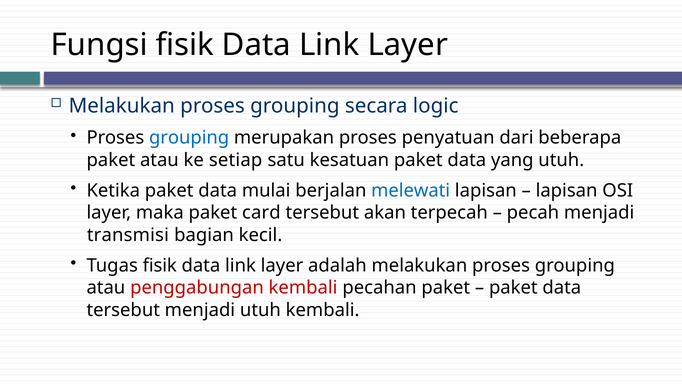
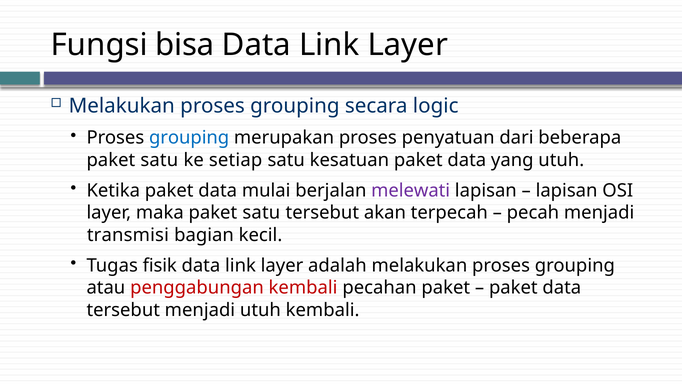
Fungsi fisik: fisik -> bisa
atau at (159, 160): atau -> satu
melewati colour: blue -> purple
maka paket card: card -> satu
